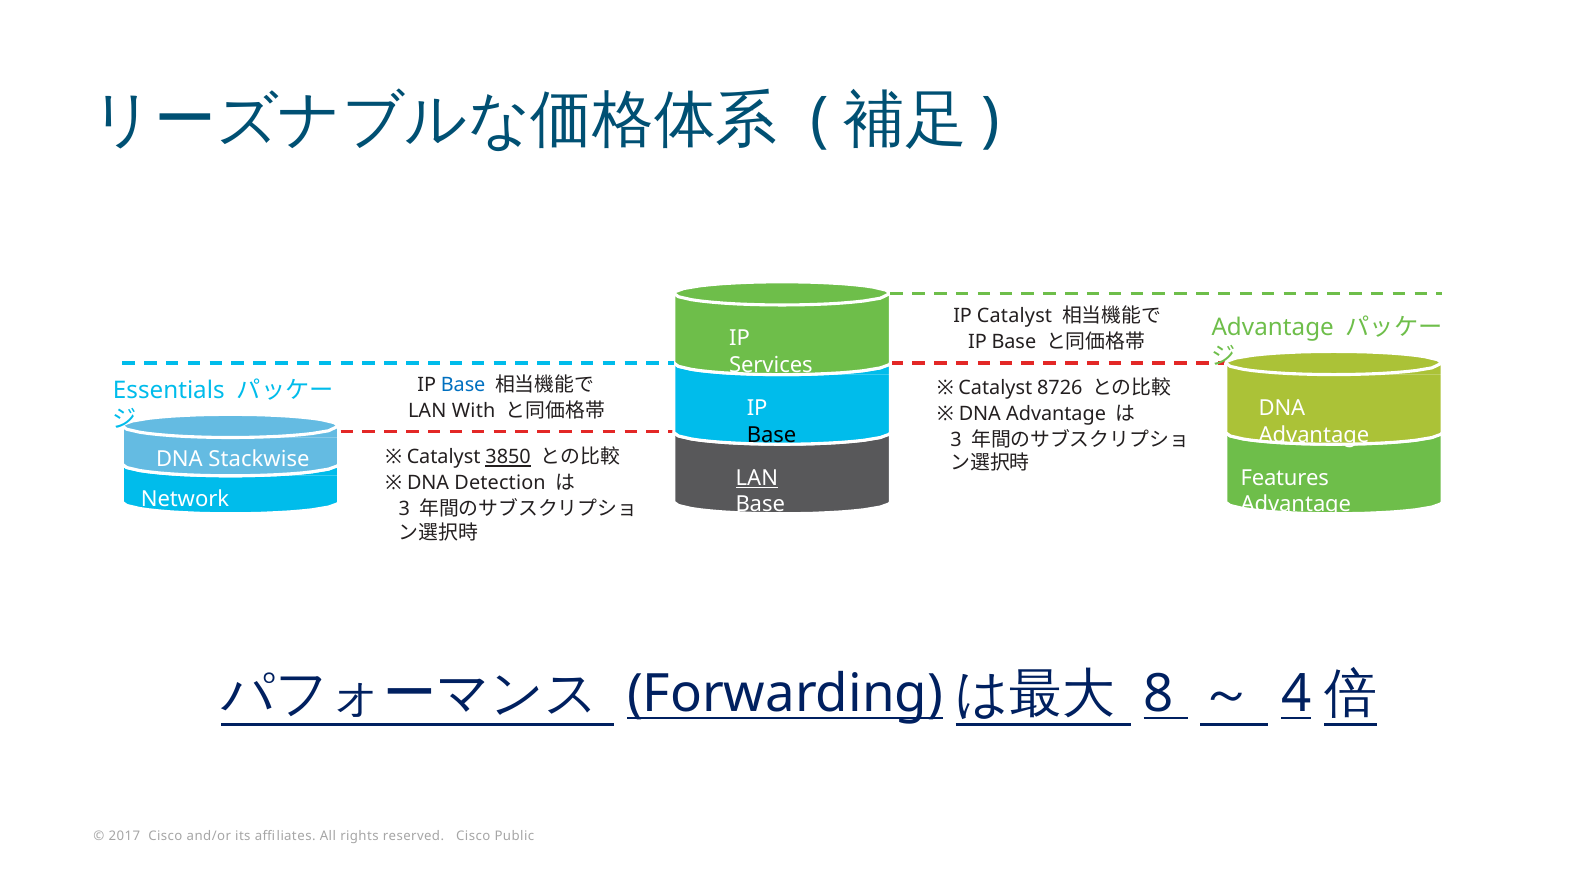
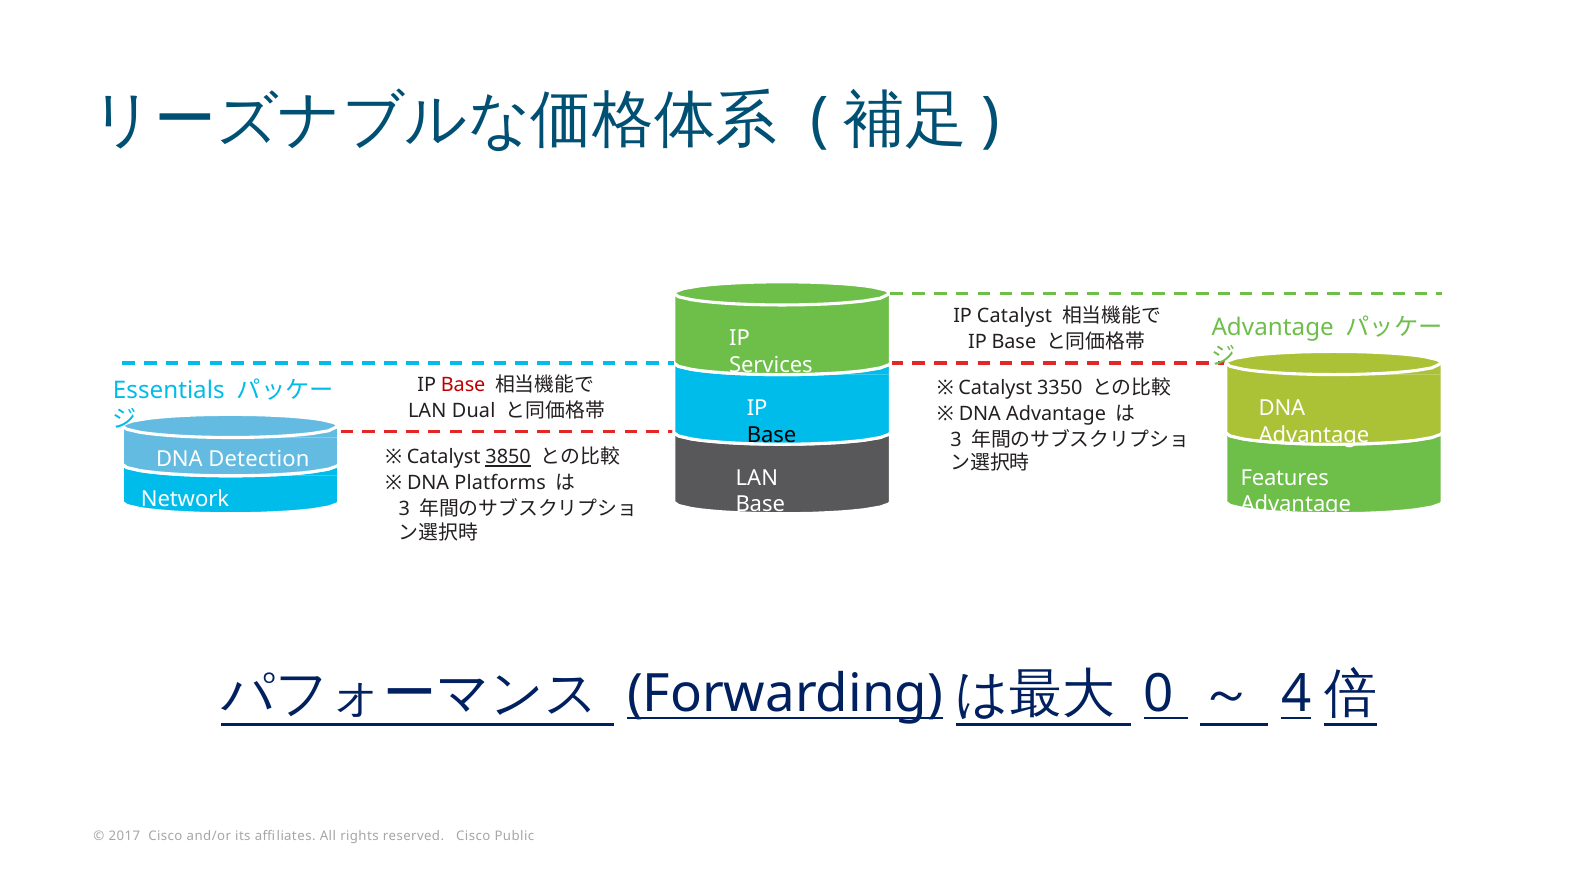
Base at (463, 385) colour: blue -> red
8726: 8726 -> 3350
With: With -> Dual
Stackwise: Stackwise -> Detection
LAN at (757, 478) underline: present -> none
Detection: Detection -> Platforms
8: 8 -> 0
